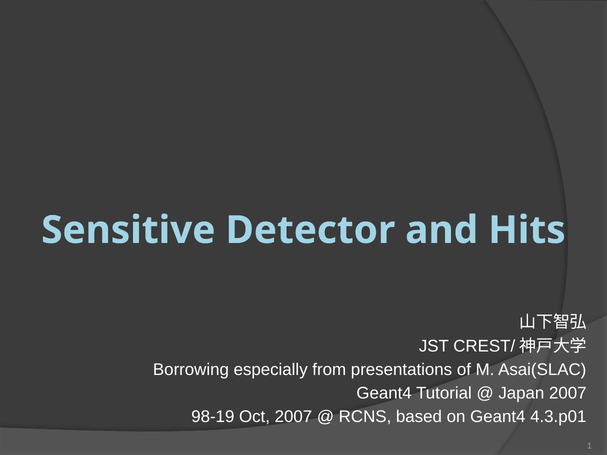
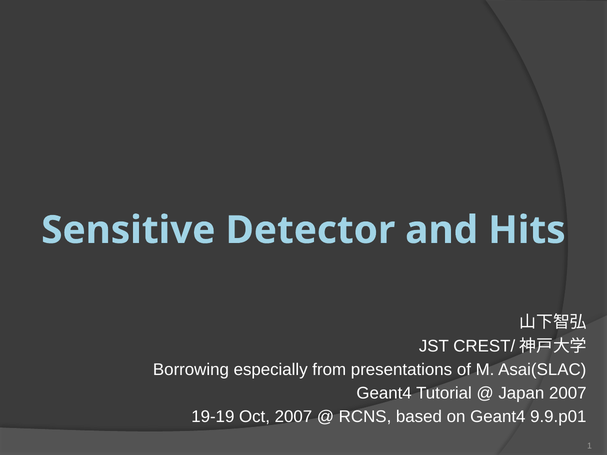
98-19: 98-19 -> 19-19
4.3.p01: 4.3.p01 -> 9.9.p01
